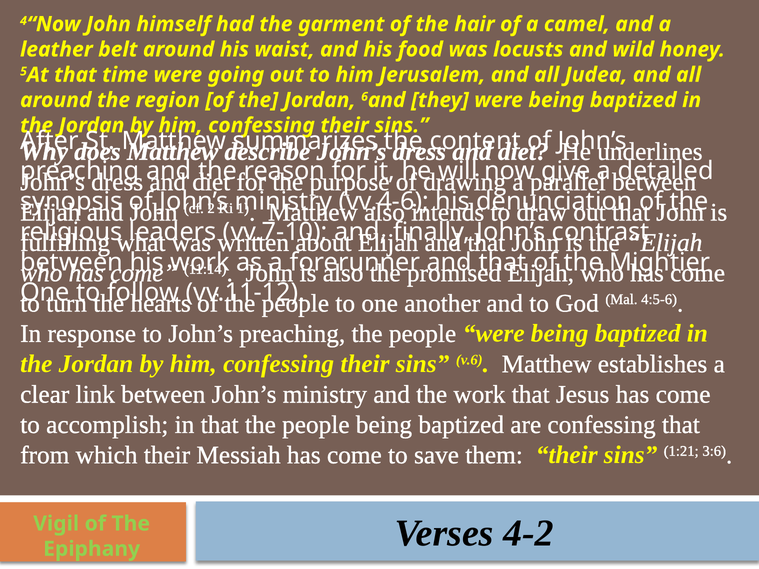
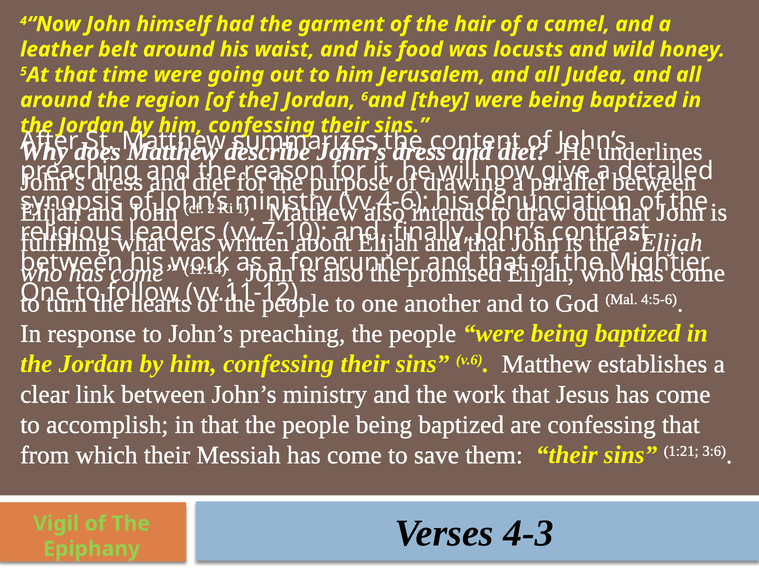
4-2: 4-2 -> 4-3
